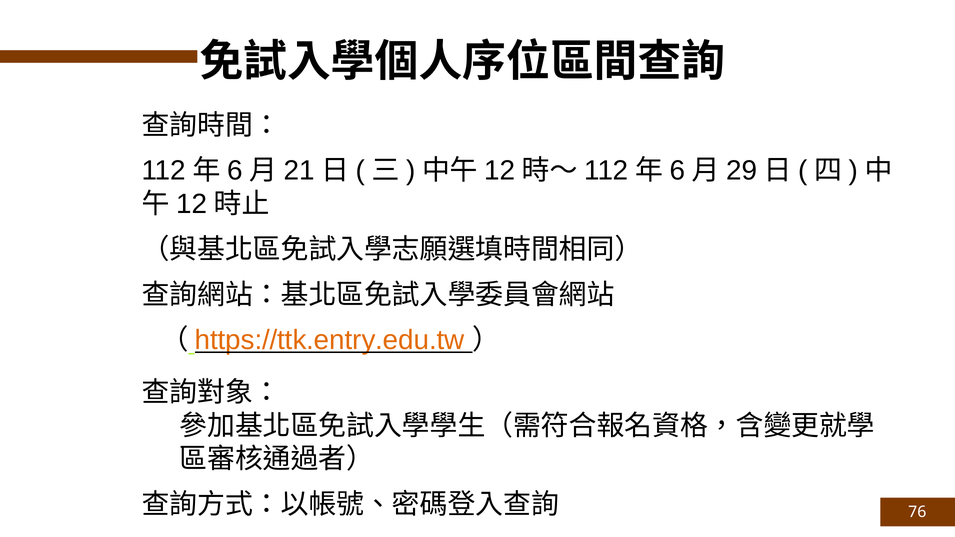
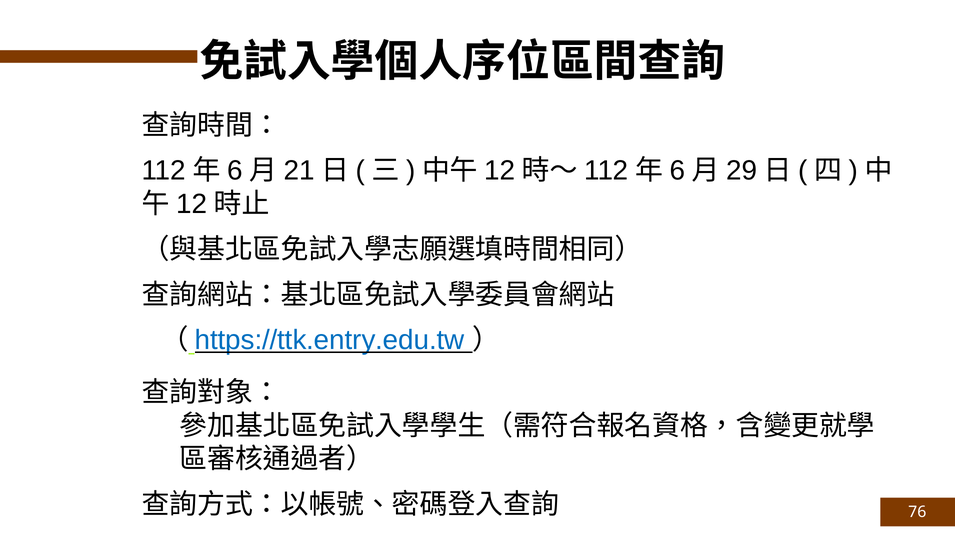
https://ttk.entry.edu.tw colour: orange -> blue
